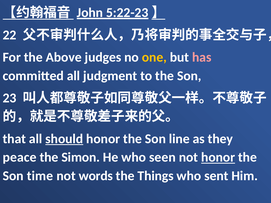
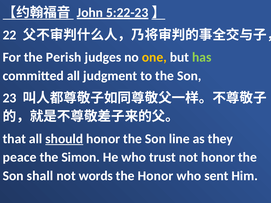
Above: Above -> Perish
has colour: pink -> light green
seen: seen -> trust
honor at (218, 157) underline: present -> none
time: time -> shall
the Things: Things -> Honor
